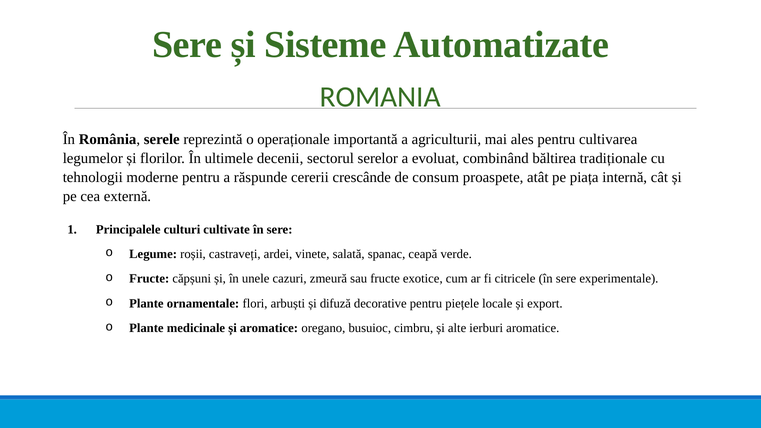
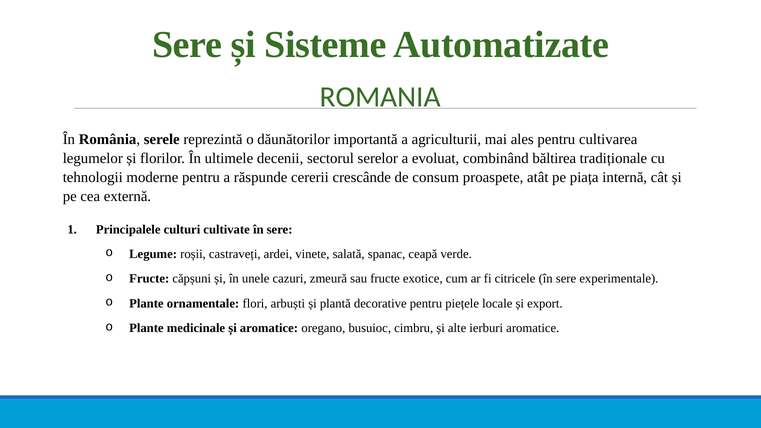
operaționale: operaționale -> dăunătorilor
difuză: difuză -> plantă
